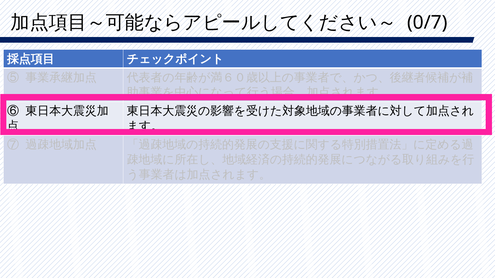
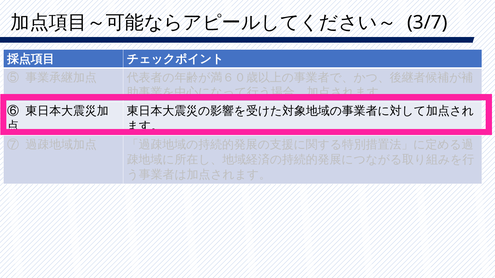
0/7: 0/7 -> 3/7
